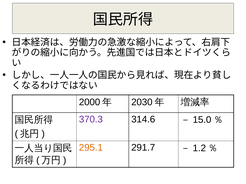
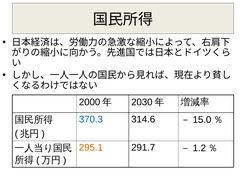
370.3 colour: purple -> blue
